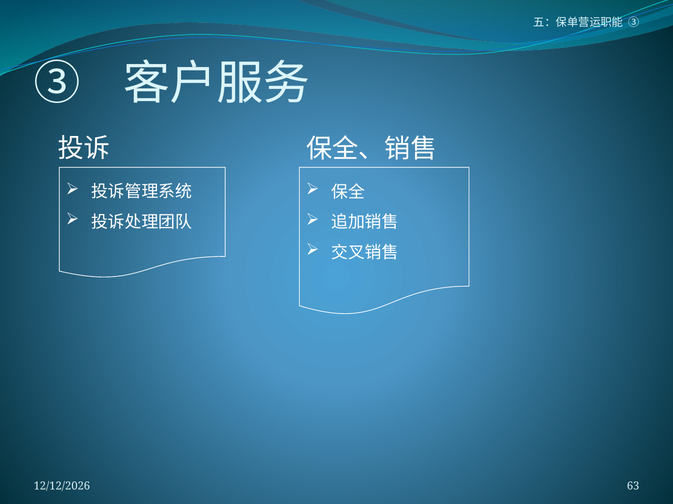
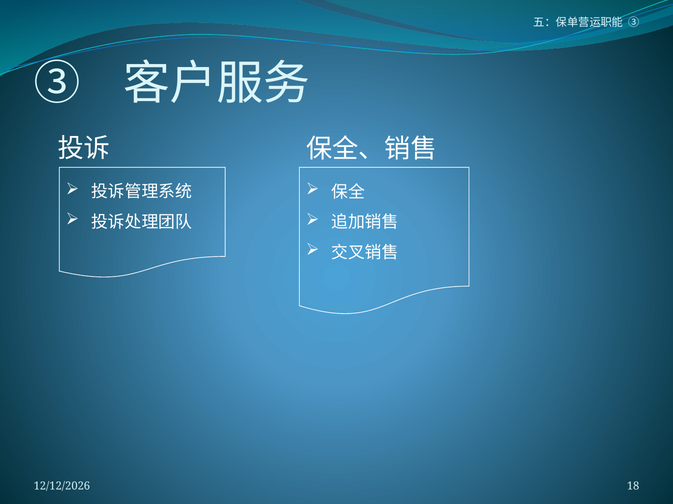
63: 63 -> 18
